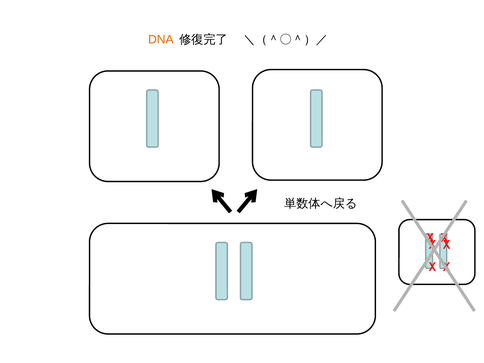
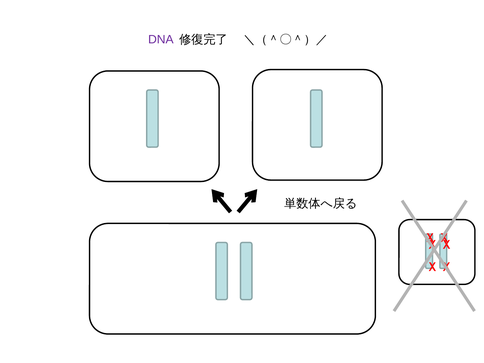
DNA colour: orange -> purple
